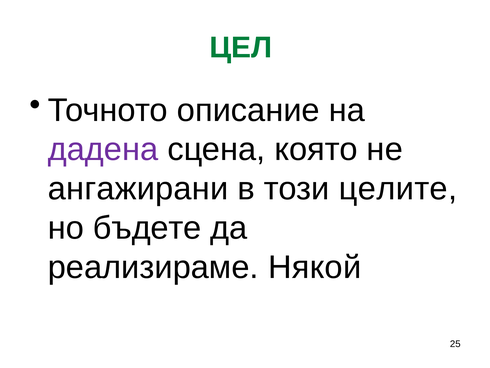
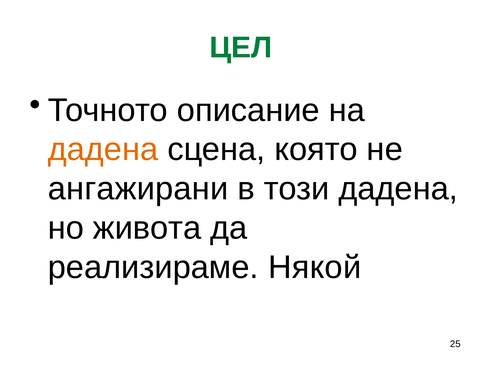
дадена at (103, 149) colour: purple -> orange
този целите: целите -> дадена
бъдете: бъдете -> живота
